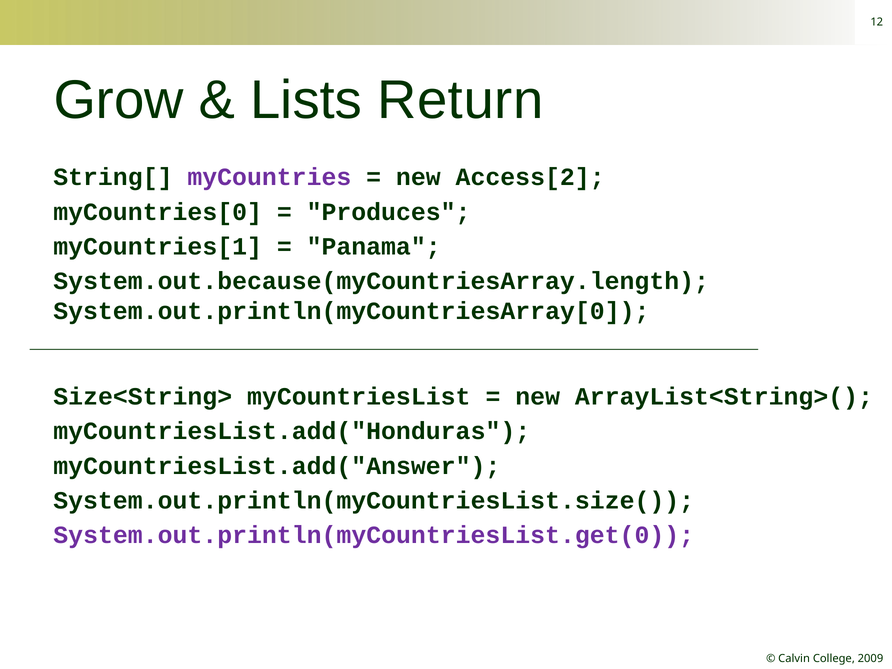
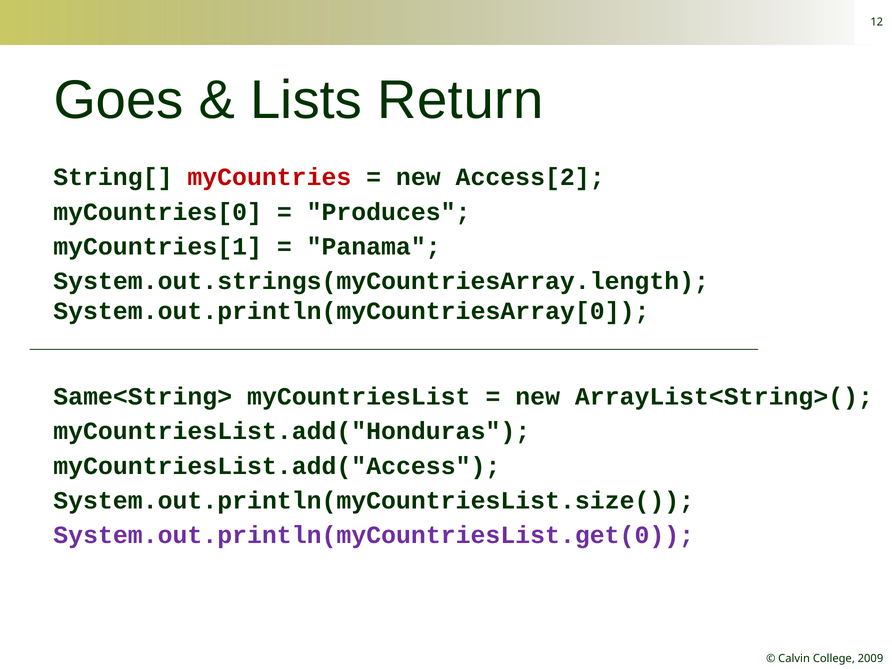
Grow: Grow -> Goes
myCountries colour: purple -> red
System.out.because(myCountriesArray.length: System.out.because(myCountriesArray.length -> System.out.strings(myCountriesArray.length
Size<String>: Size<String> -> Same<String>
myCountriesList.add("Answer: myCountriesList.add("Answer -> myCountriesList.add("Access
